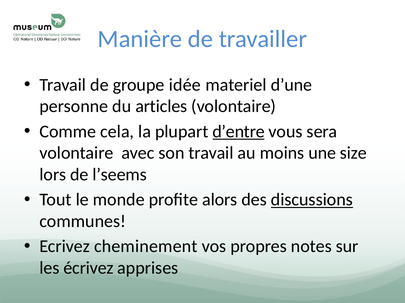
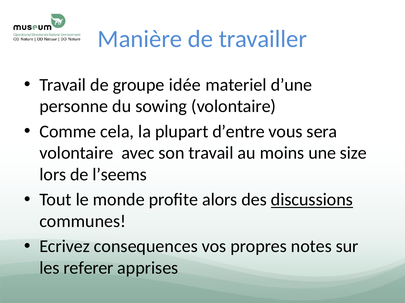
articles: articles -> sowing
d’entre underline: present -> none
cheminement: cheminement -> consequences
écrivez: écrivez -> referer
